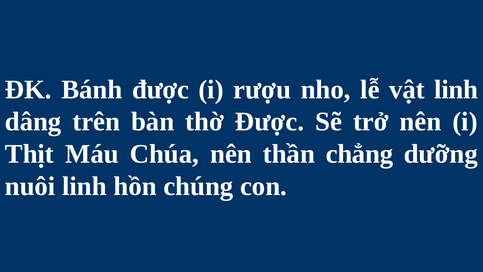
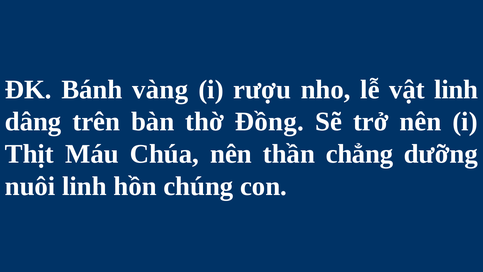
Bánh được: được -> vàng
thờ Được: Được -> Đồng
